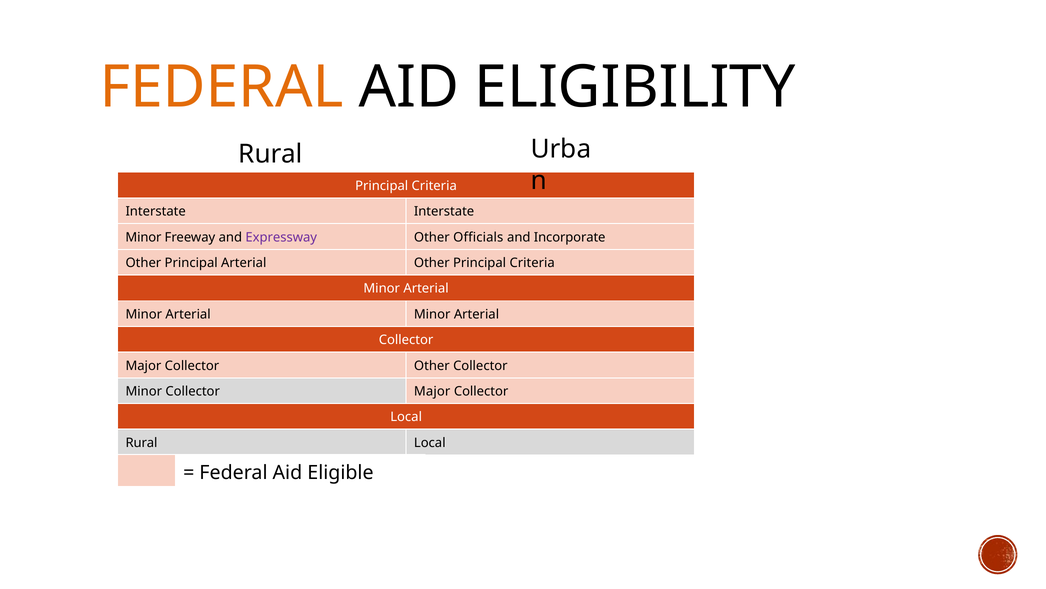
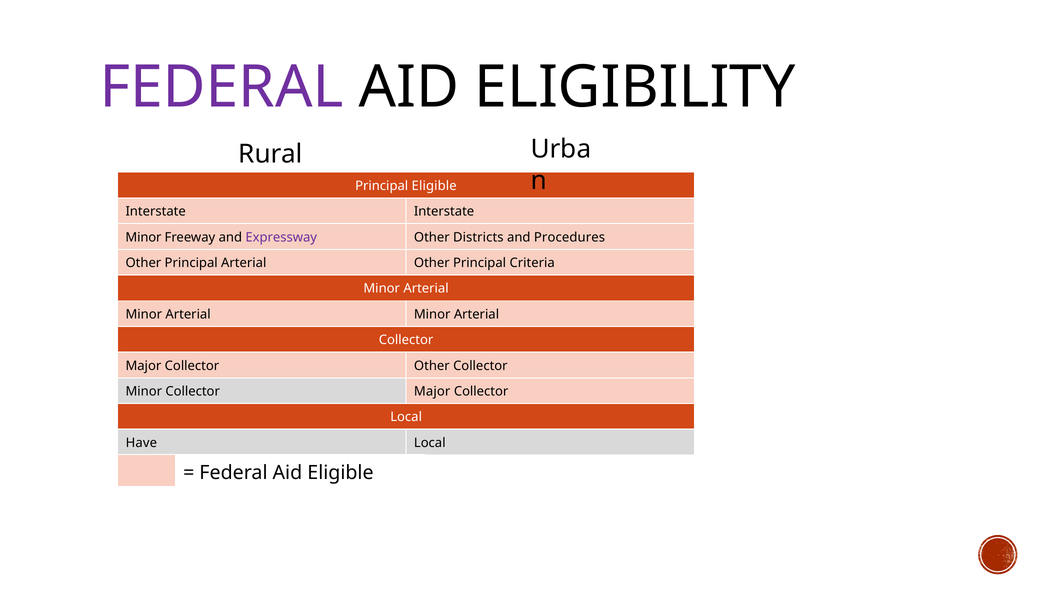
FEDERAL at (222, 87) colour: orange -> purple
Criteria at (434, 186): Criteria -> Eligible
Officials: Officials -> Districts
Incorporate: Incorporate -> Procedures
Rural at (141, 442): Rural -> Have
